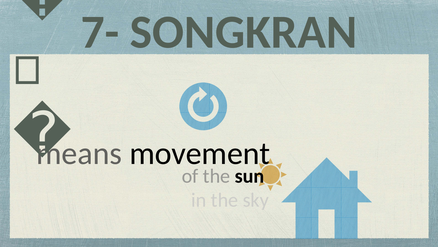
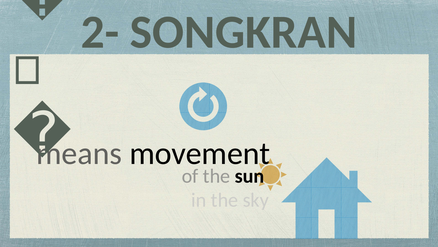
7-: 7- -> 2-
